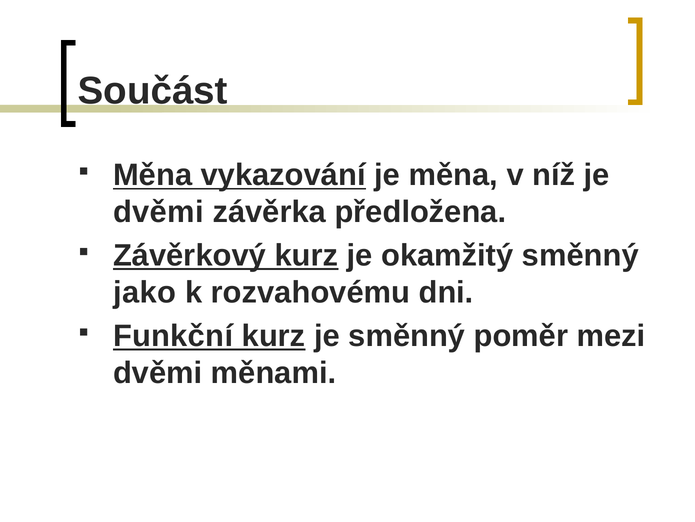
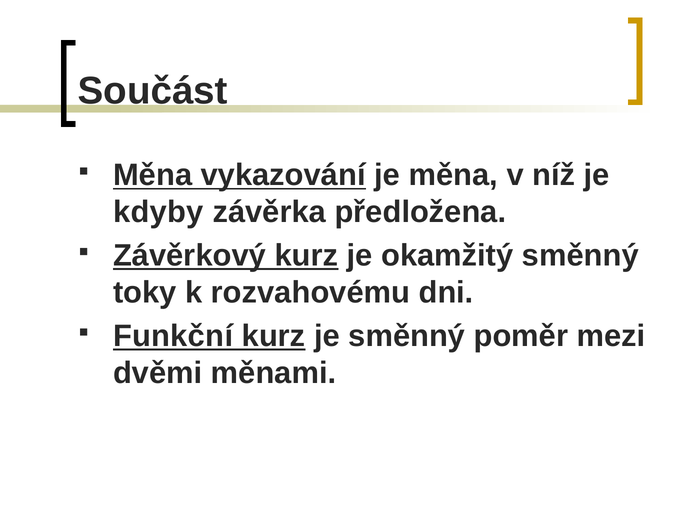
dvěmi at (158, 212): dvěmi -> kdyby
jako: jako -> toky
